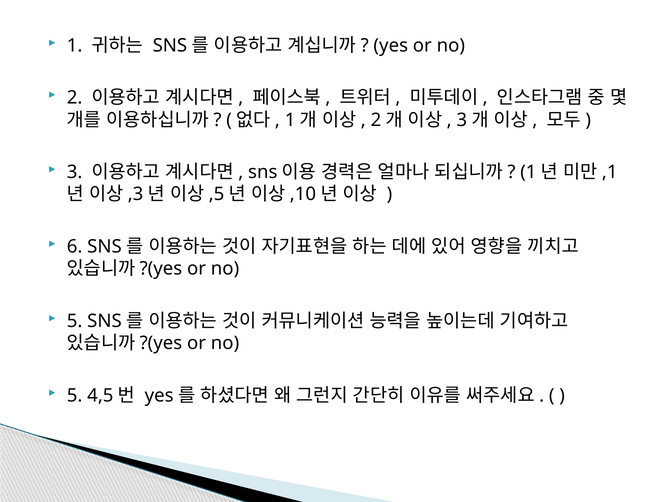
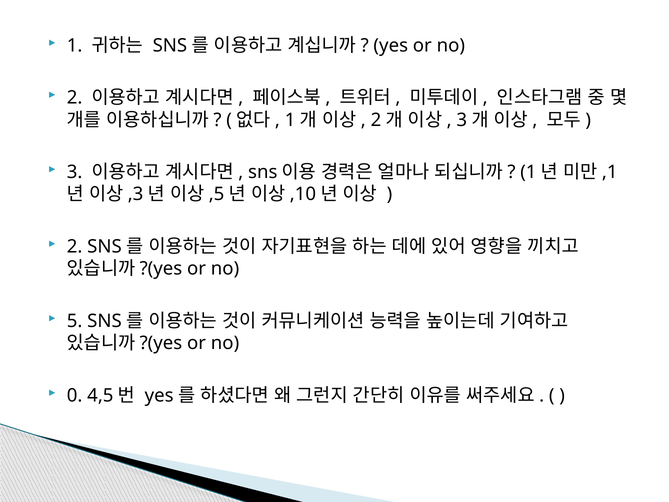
6 at (75, 246): 6 -> 2
5 at (75, 395): 5 -> 0
